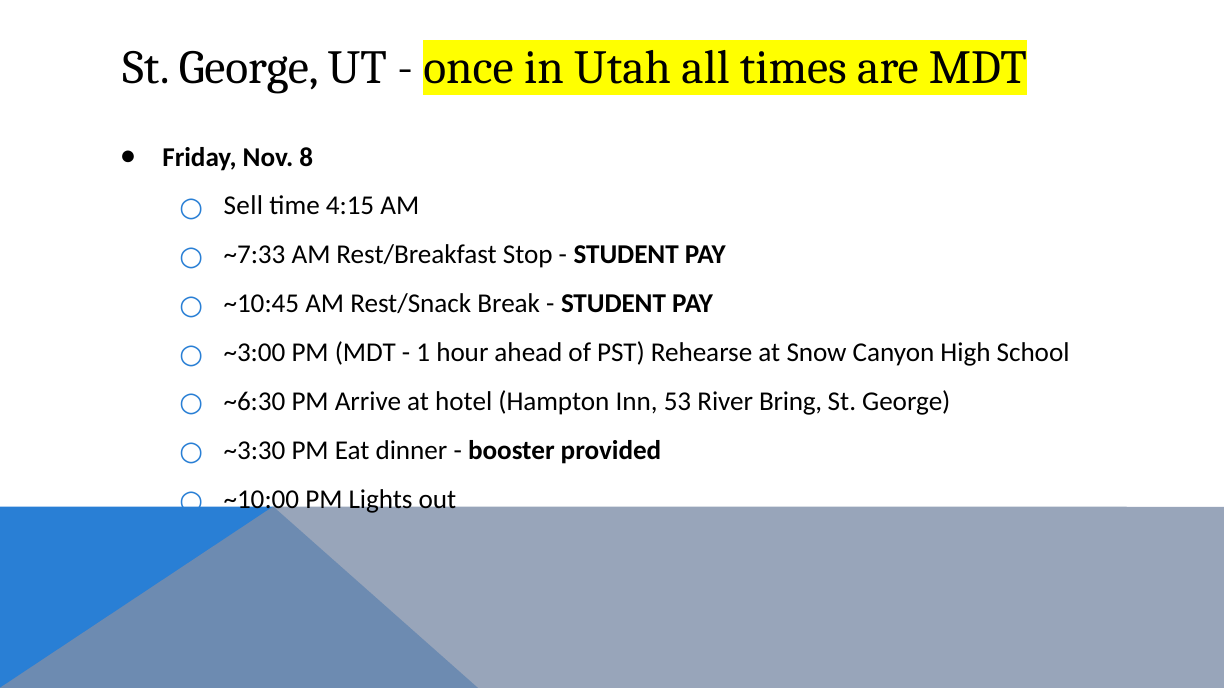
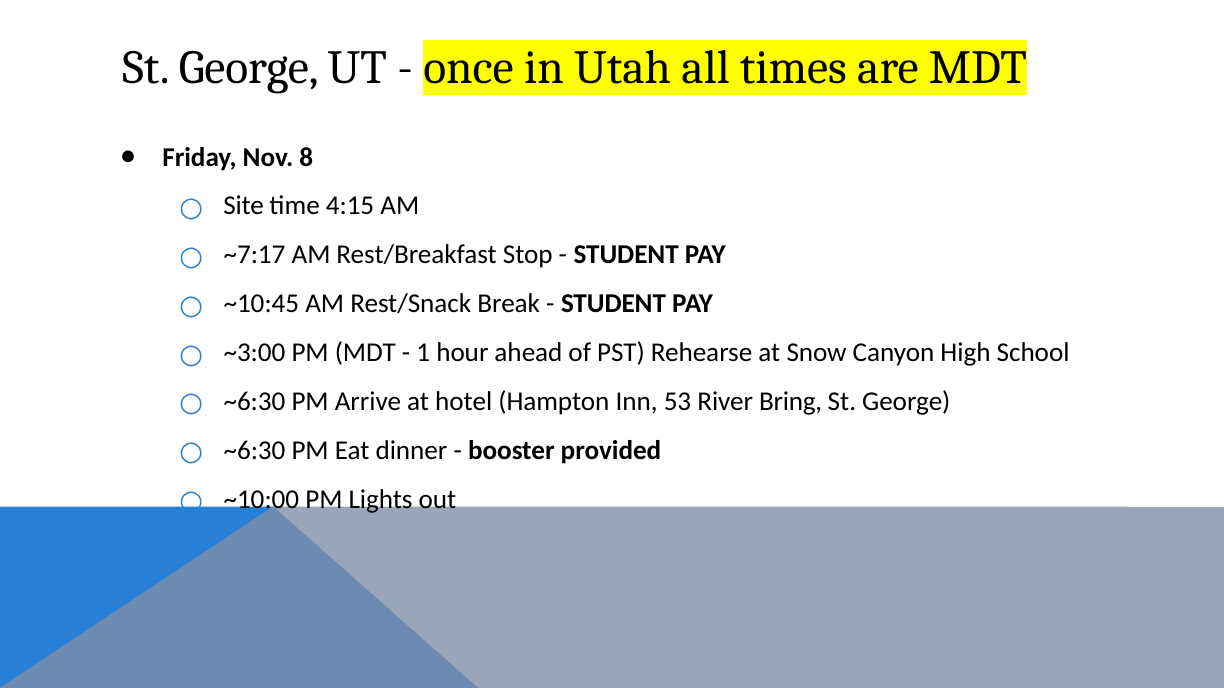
Sell: Sell -> Site
~7:33: ~7:33 -> ~7:17
~3:30 at (255, 451): ~3:30 -> ~6:30
